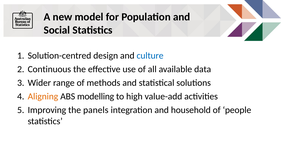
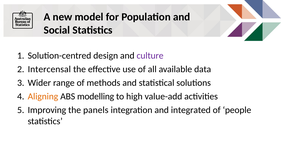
culture colour: blue -> purple
Continuous: Continuous -> Intercensal
household: household -> integrated
